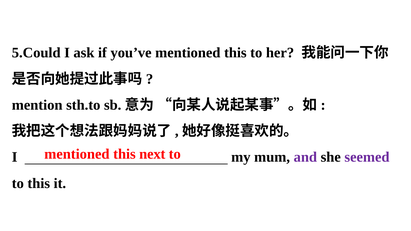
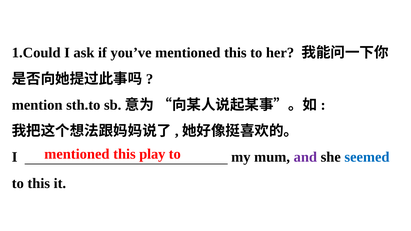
5.Could: 5.Could -> 1.Could
next: next -> play
seemed colour: purple -> blue
